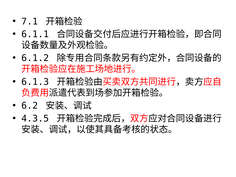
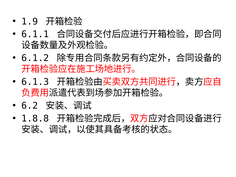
7.1: 7.1 -> 1.9
4.3.5: 4.3.5 -> 1.8.8
